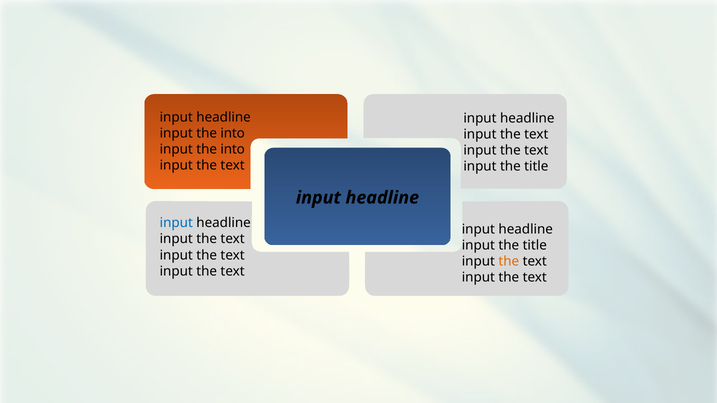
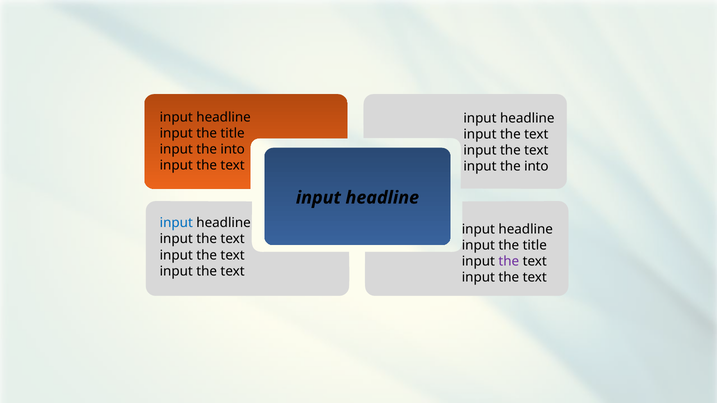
into at (233, 133): into -> title
title at (536, 167): title -> into
the at (509, 262) colour: orange -> purple
